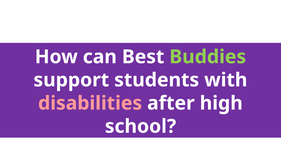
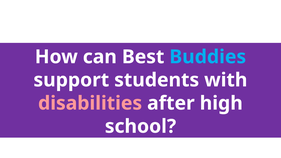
Buddies colour: light green -> light blue
